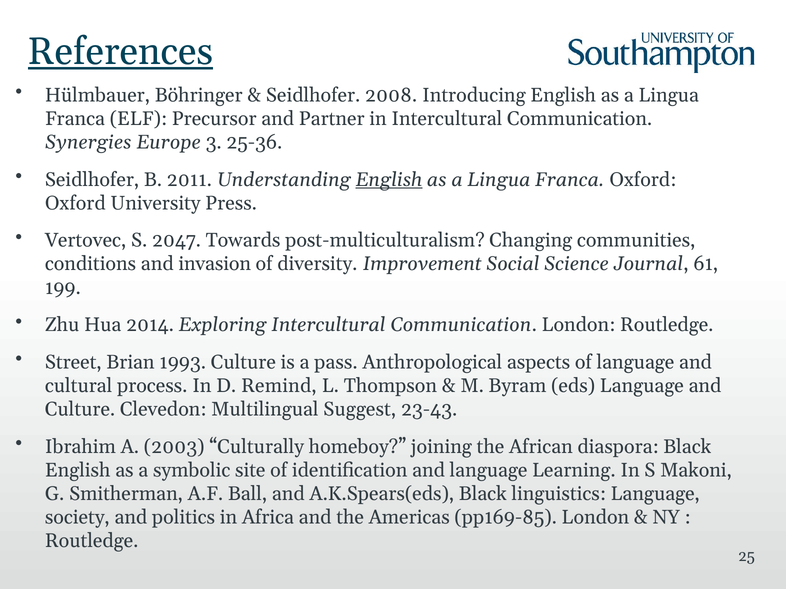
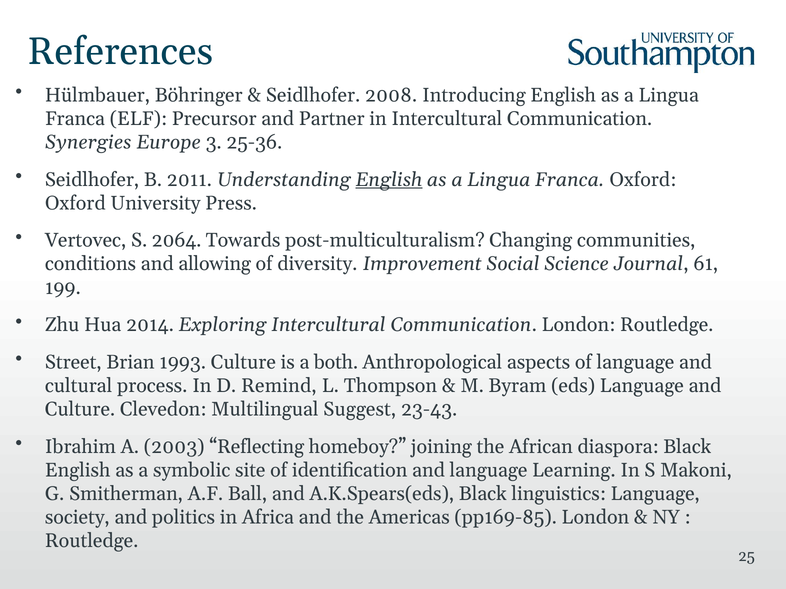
References underline: present -> none
2047: 2047 -> 2064
invasion: invasion -> allowing
pass: pass -> both
Culturally: Culturally -> Reflecting
